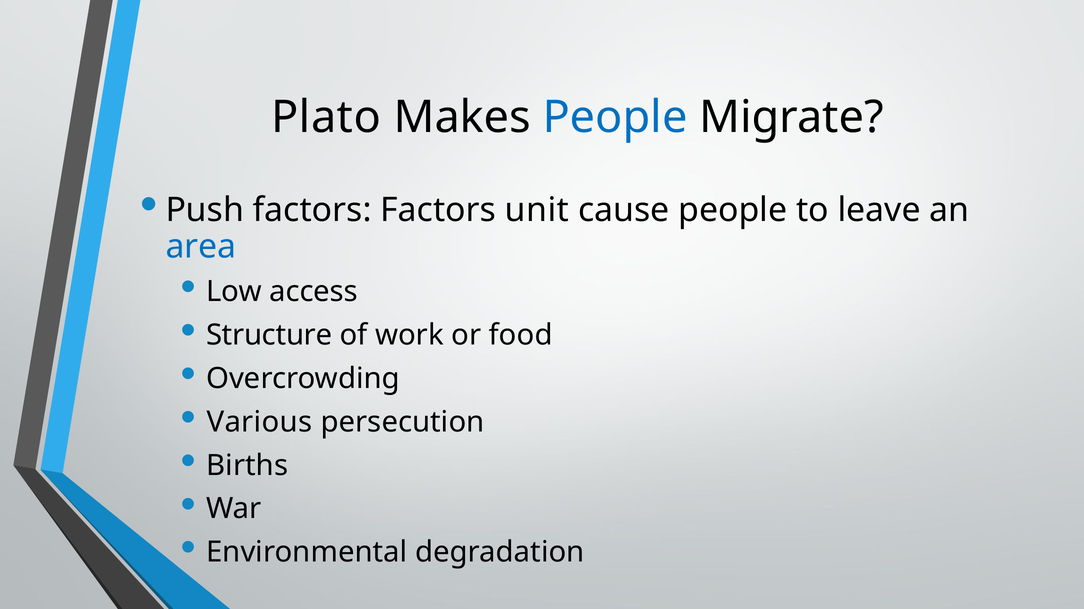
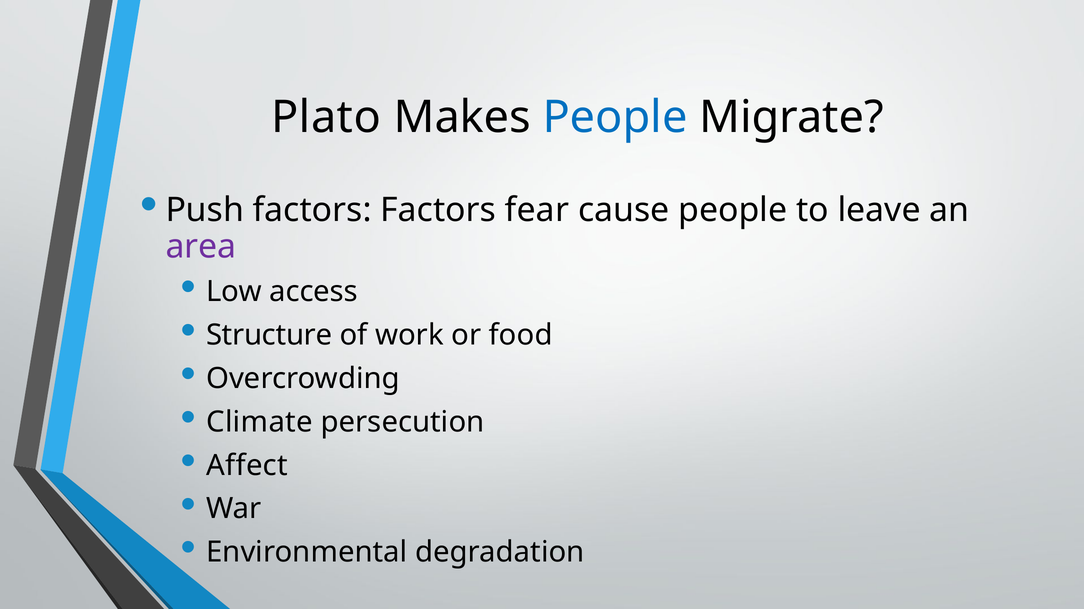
unit: unit -> fear
area colour: blue -> purple
Various: Various -> Climate
Births: Births -> Affect
